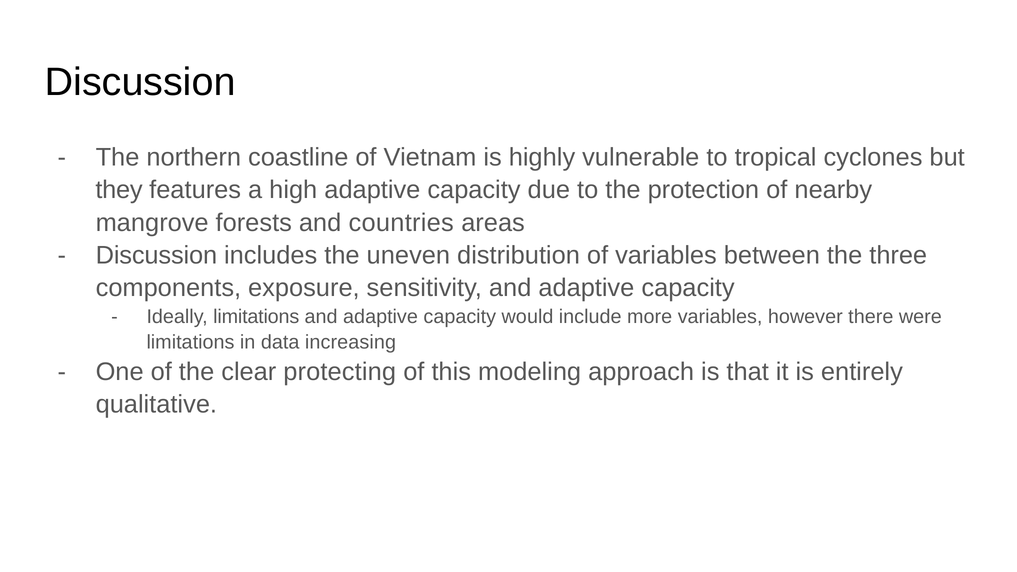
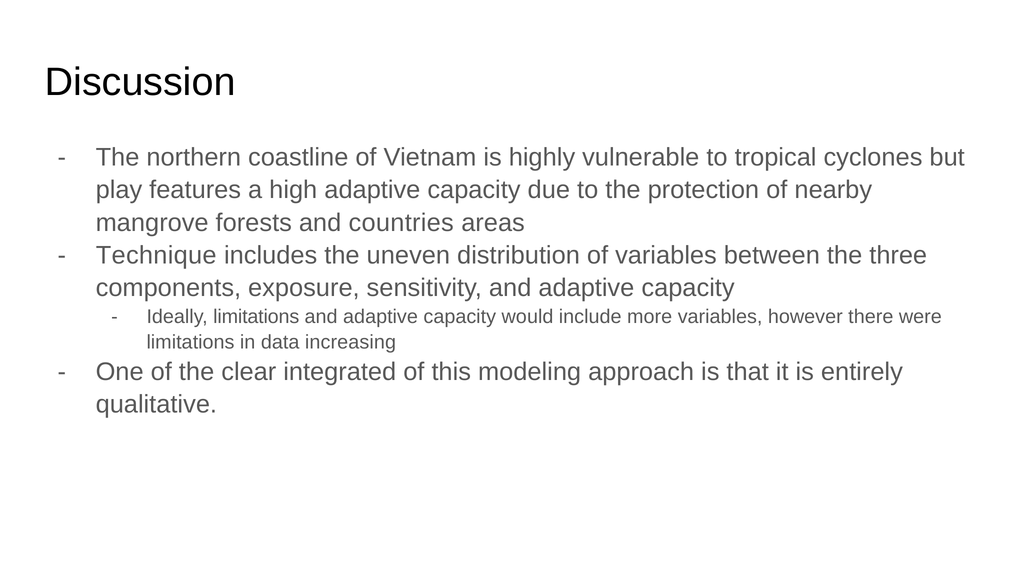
they: they -> play
Discussion at (156, 255): Discussion -> Technique
protecting: protecting -> integrated
